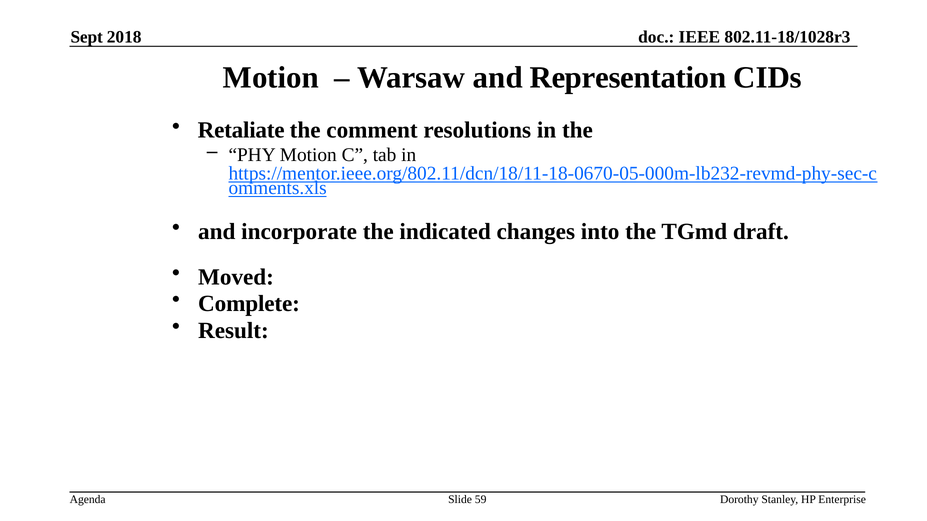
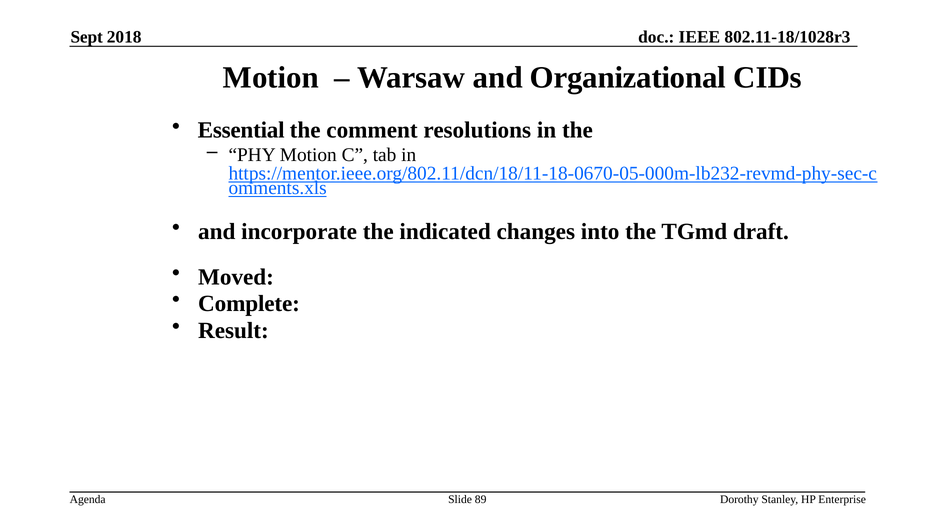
Representation: Representation -> Organizational
Retaliate: Retaliate -> Essential
59: 59 -> 89
